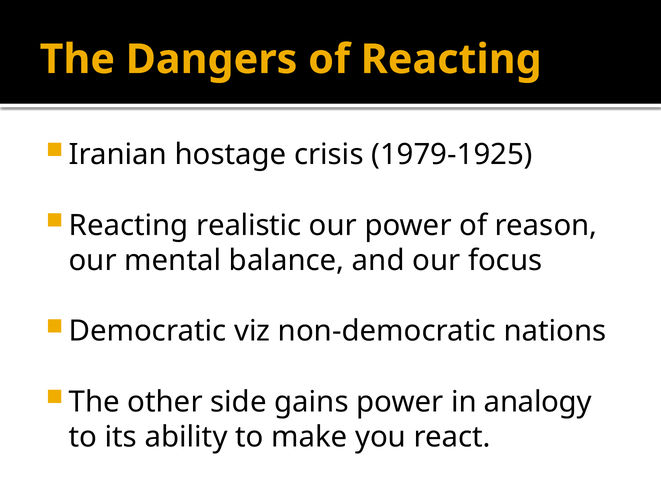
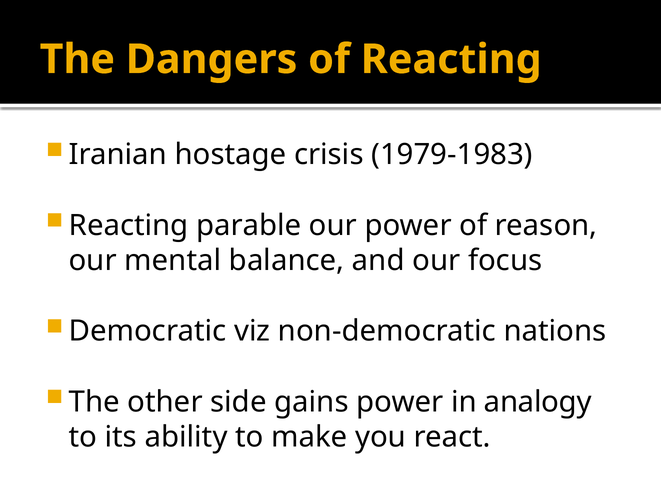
1979-1925: 1979-1925 -> 1979-1983
realistic: realistic -> parable
